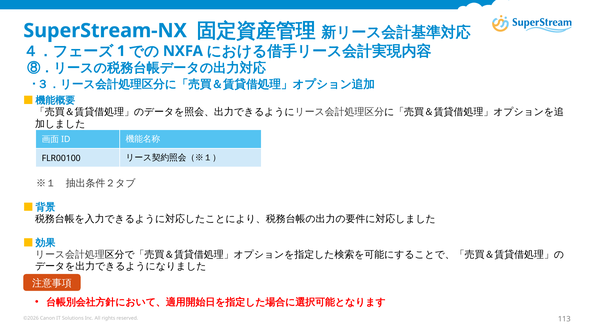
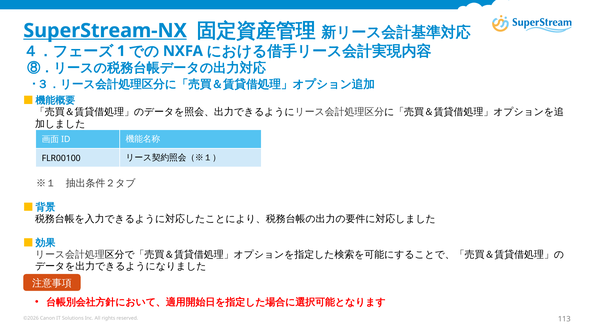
SuperStream-NX underline: none -> present
